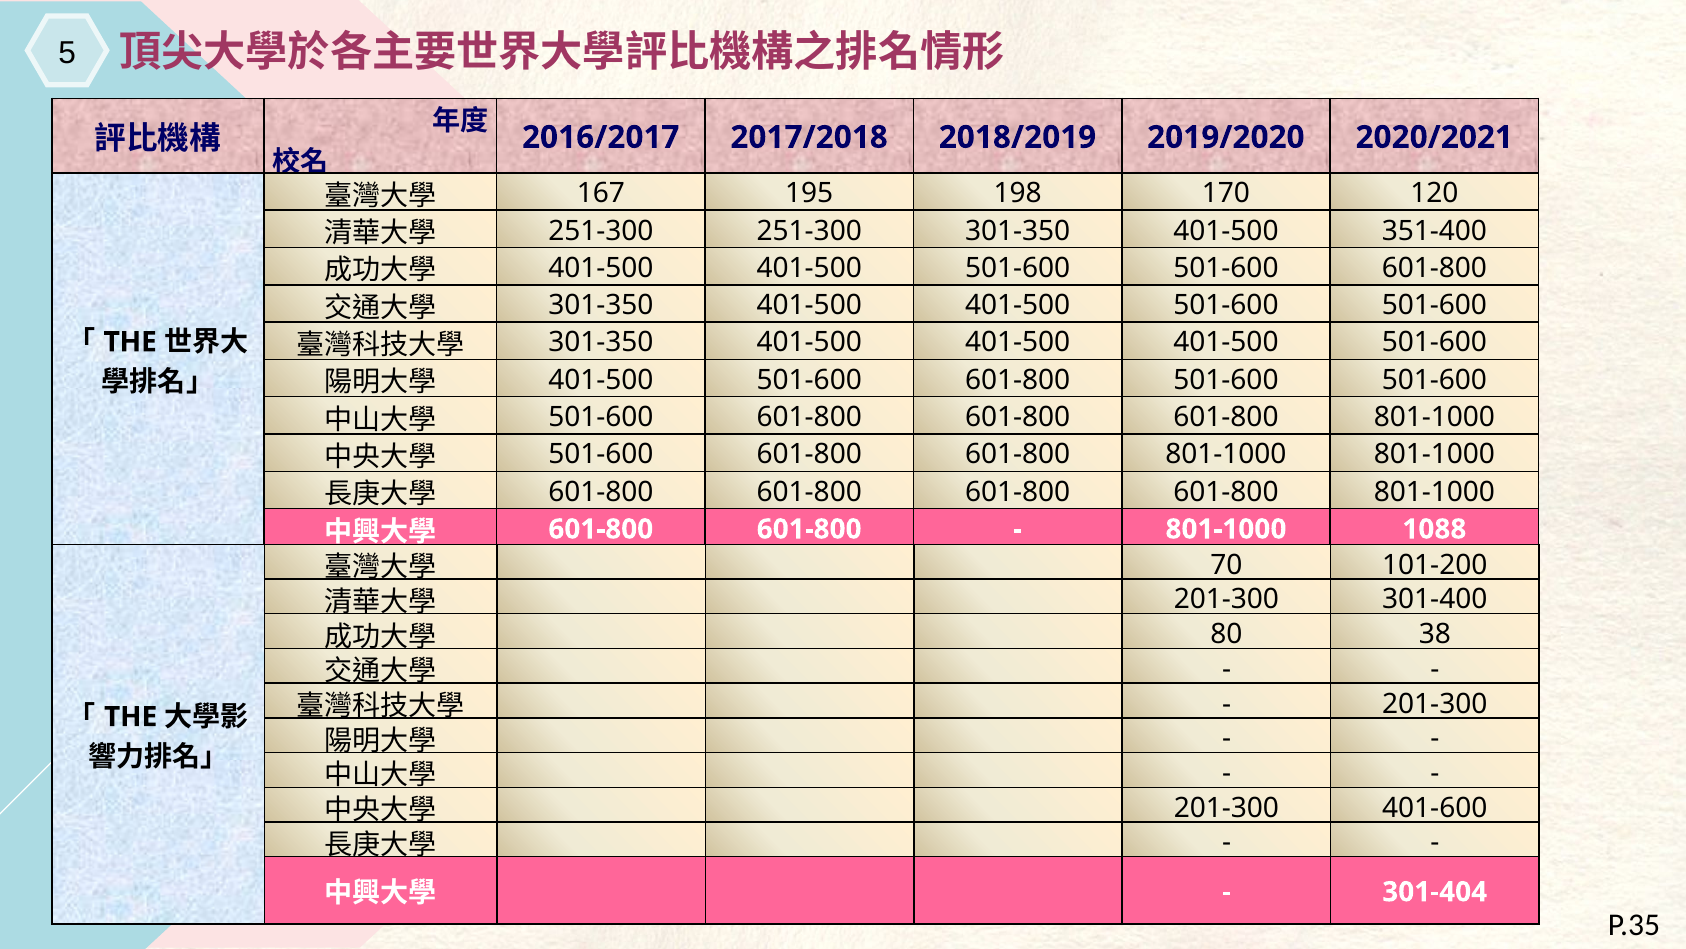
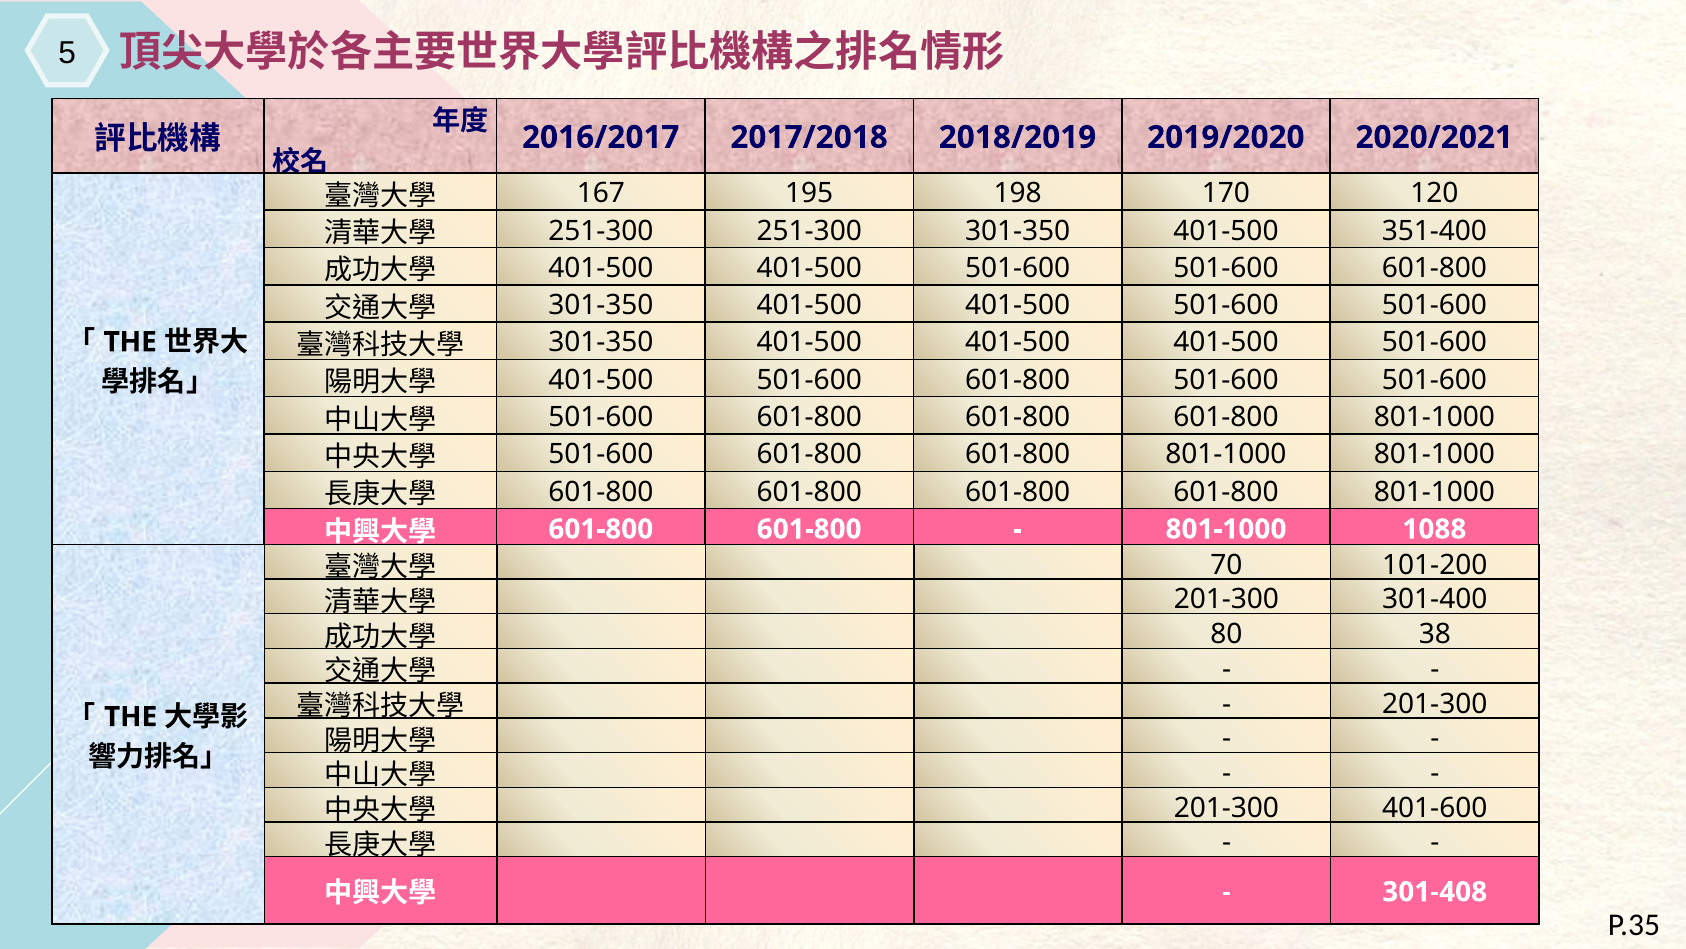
301-404: 301-404 -> 301-408
